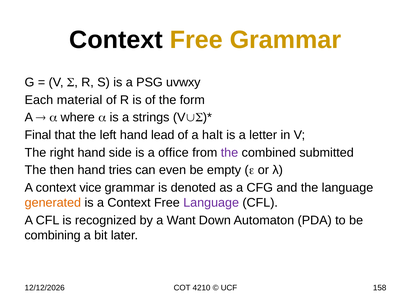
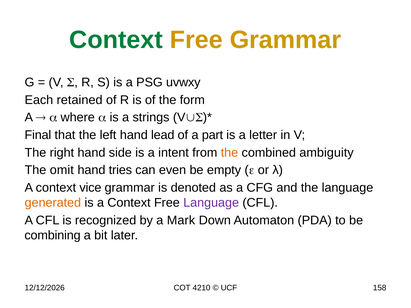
Context at (116, 40) colour: black -> green
material: material -> retained
halt: halt -> part
office: office -> intent
the at (229, 153) colour: purple -> orange
submitted: submitted -> ambiguity
then: then -> omit
Want: Want -> Mark
